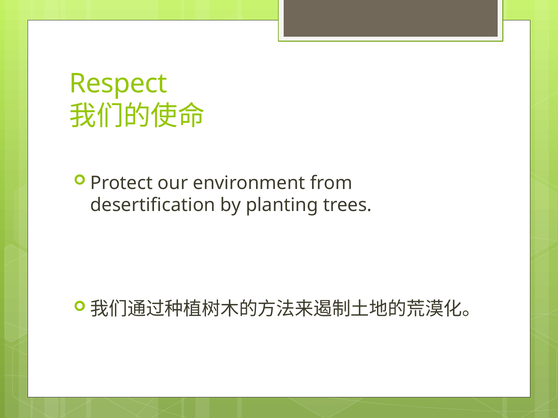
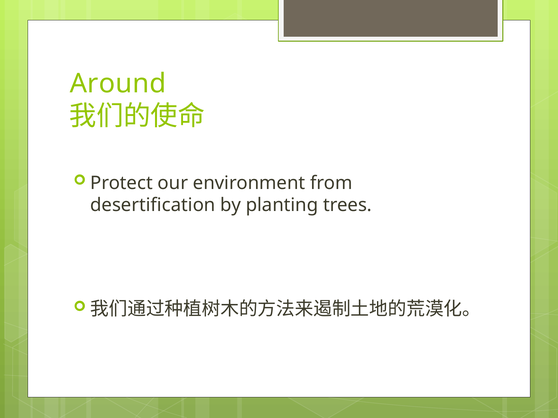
Respect: Respect -> Around
